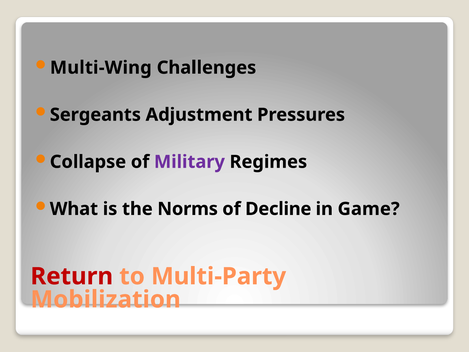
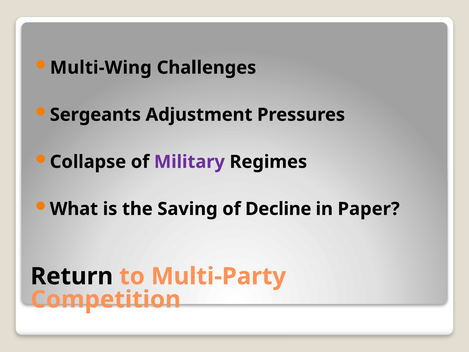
Norms: Norms -> Saving
Game: Game -> Paper
Return colour: red -> black
Mobilization: Mobilization -> Competition
